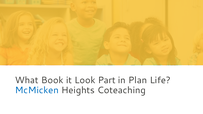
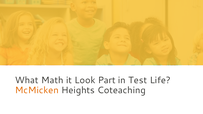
Book: Book -> Math
Plan: Plan -> Test
McMicken colour: blue -> orange
